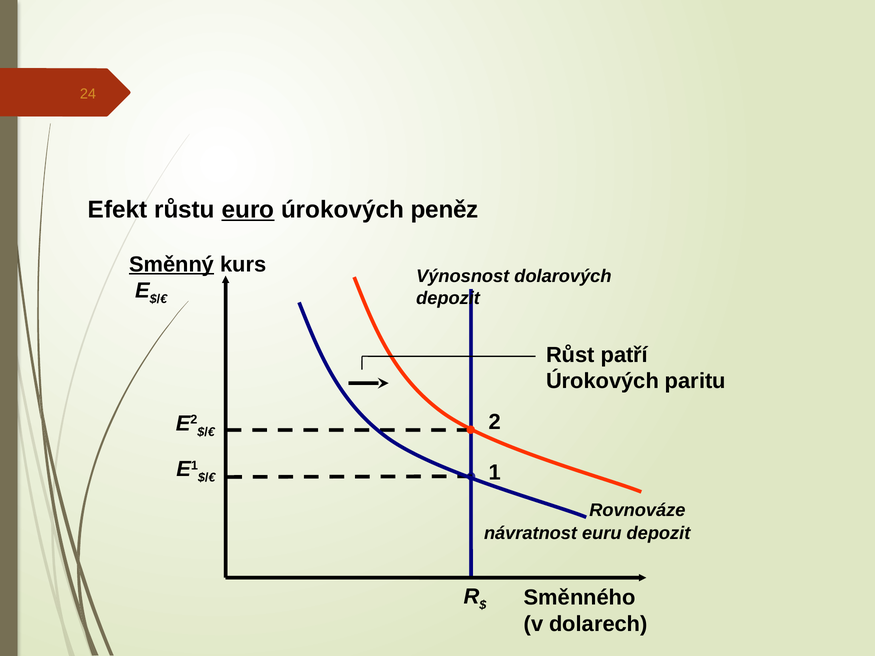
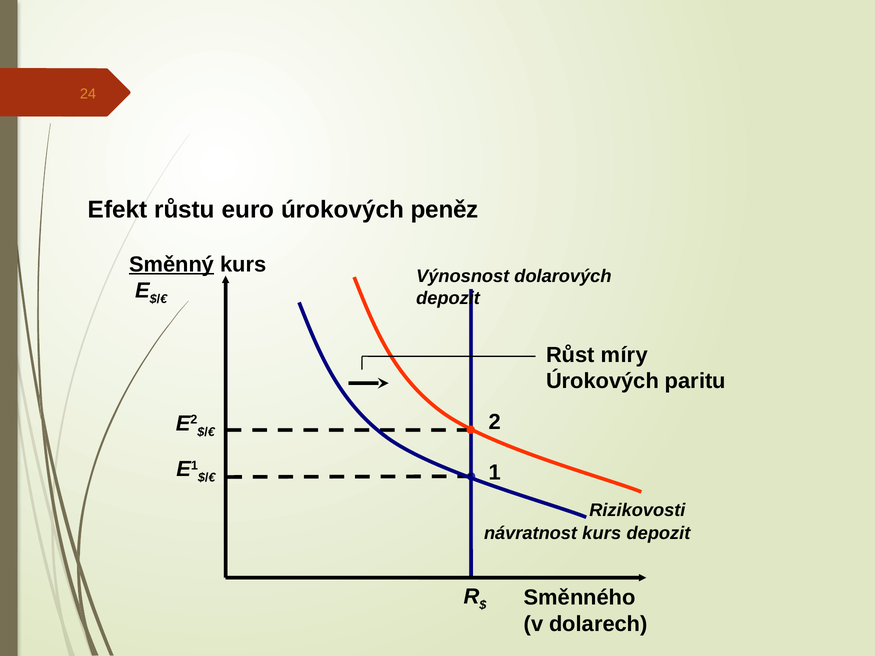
euro underline: present -> none
patří: patří -> míry
Rovnováze: Rovnováze -> Rizikovosti
návratnost euru: euru -> kurs
